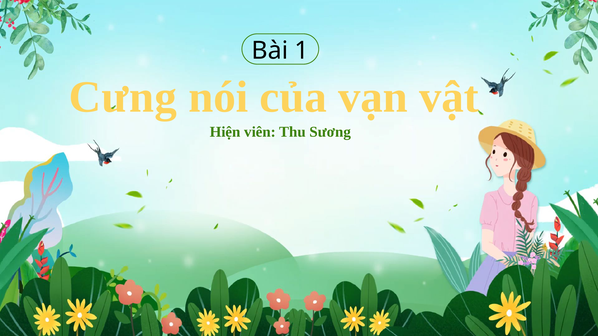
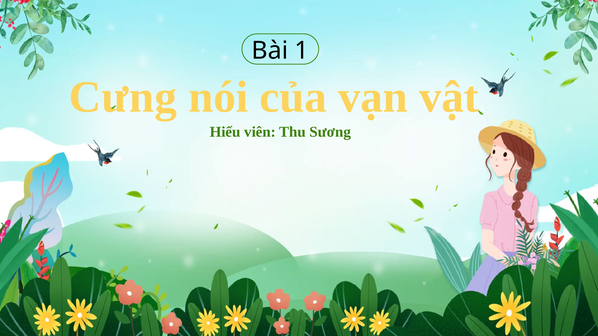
Hiện: Hiện -> Hiểu
